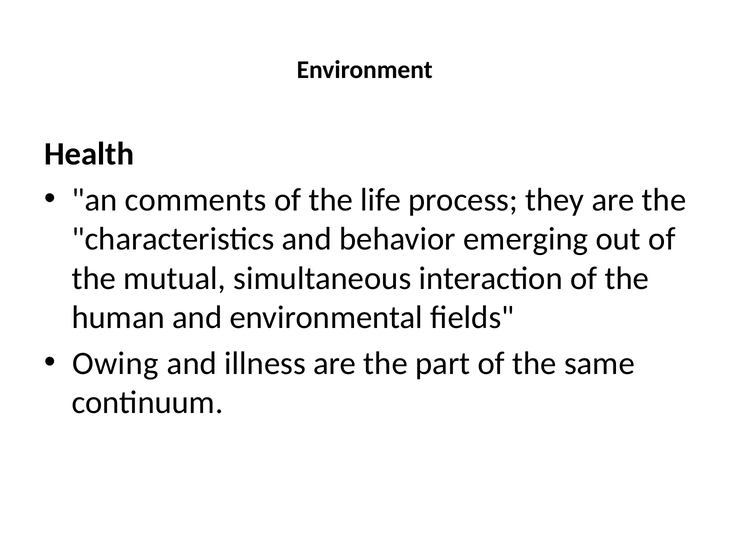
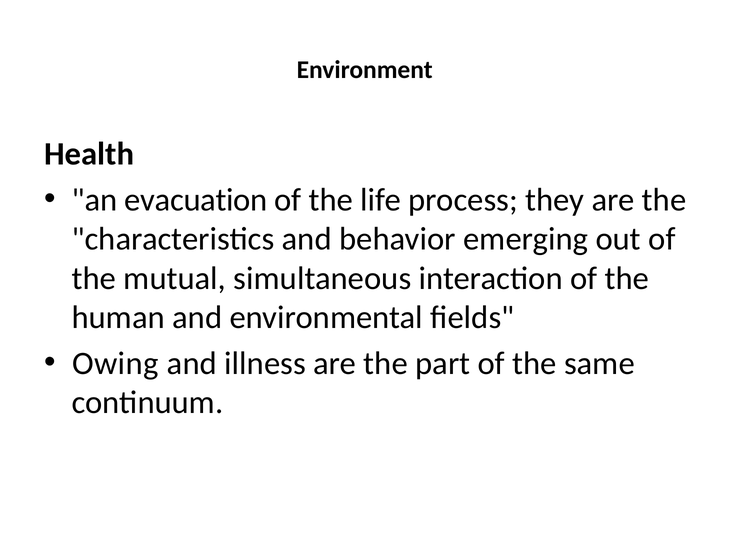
comments: comments -> evacuation
